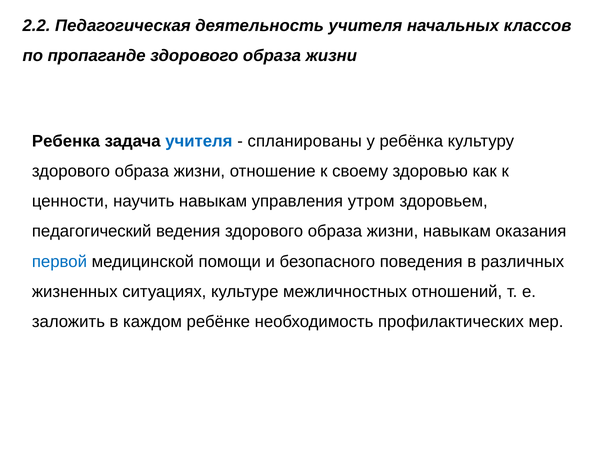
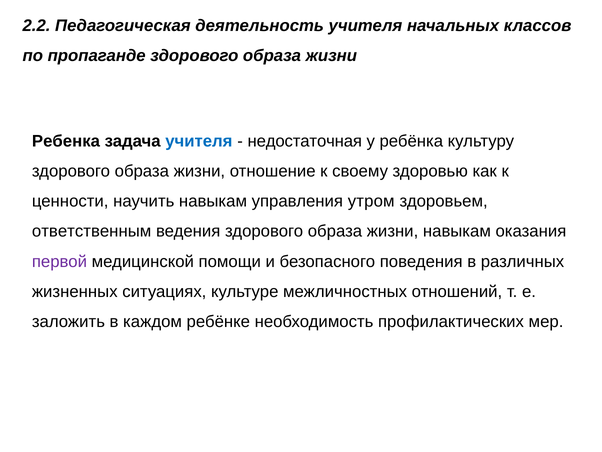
спланированы: спланированы -> недостаточная
педагогический: педагогический -> ответственным
первой colour: blue -> purple
